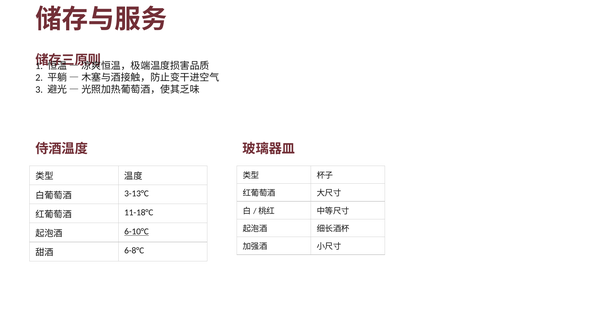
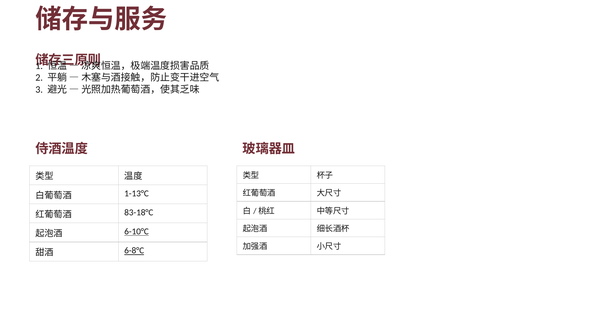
3-13°C: 3-13°C -> 1-13°C
11-18°C: 11-18°C -> 83-18°C
6-8°C underline: none -> present
